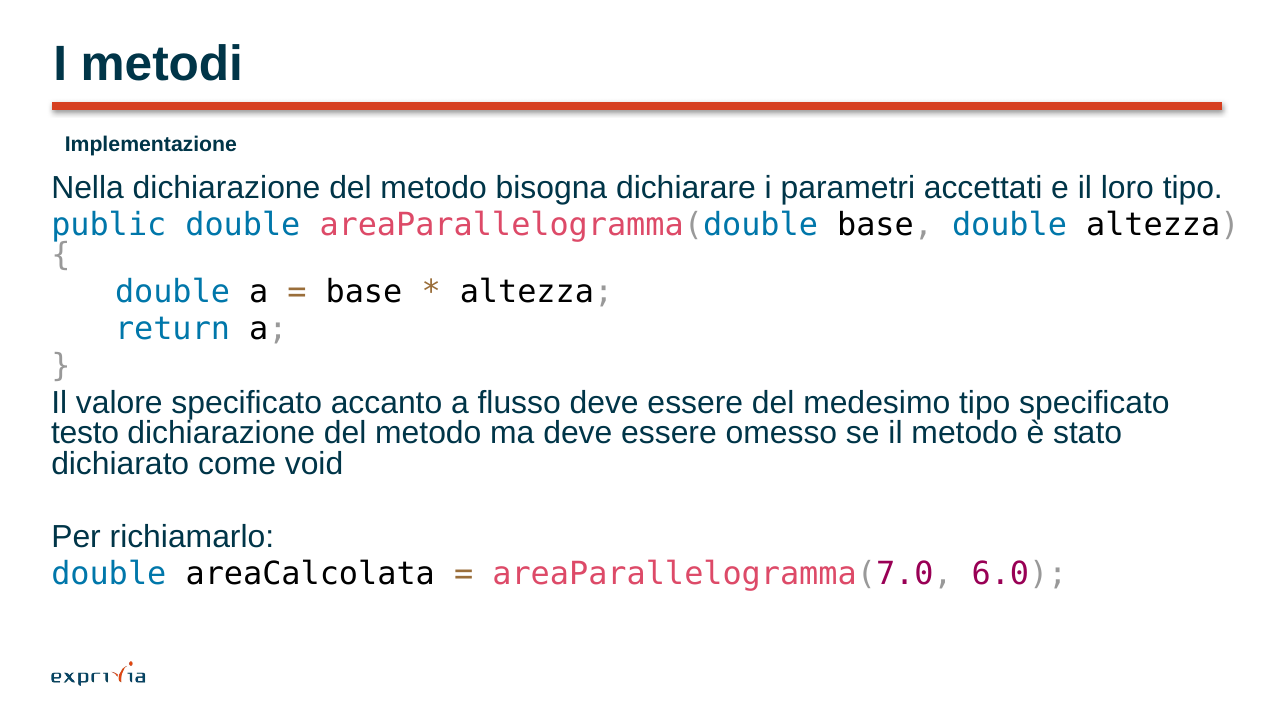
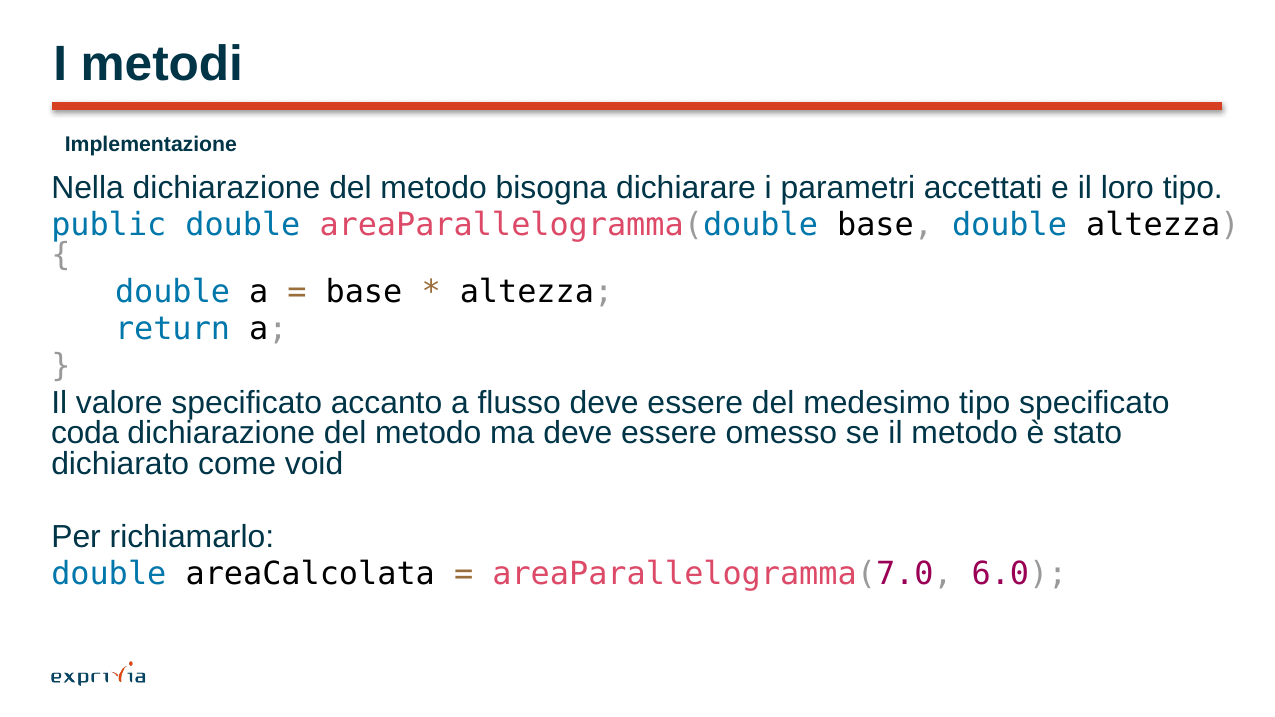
testo: testo -> coda
